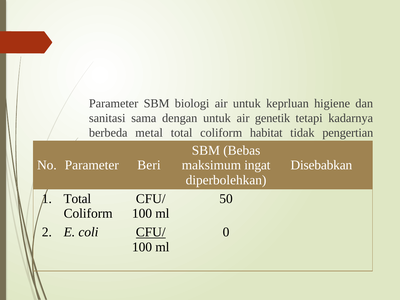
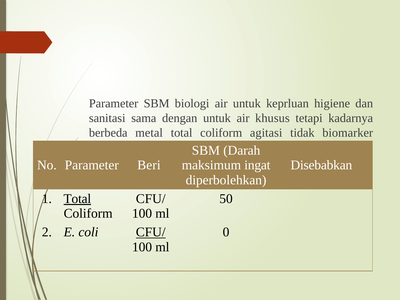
genetik: genetik -> khusus
habitat: habitat -> agitasi
pengertian: pengertian -> biomarker
Bebas: Bebas -> Darah
Total at (77, 199) underline: none -> present
